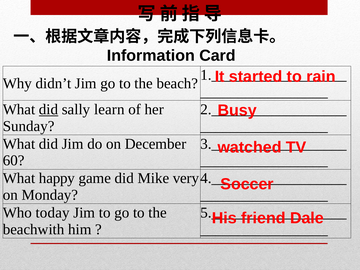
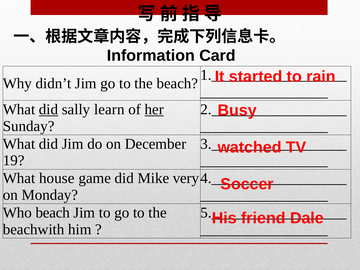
her underline: none -> present
60: 60 -> 19
happy: happy -> house
Who today: today -> beach
